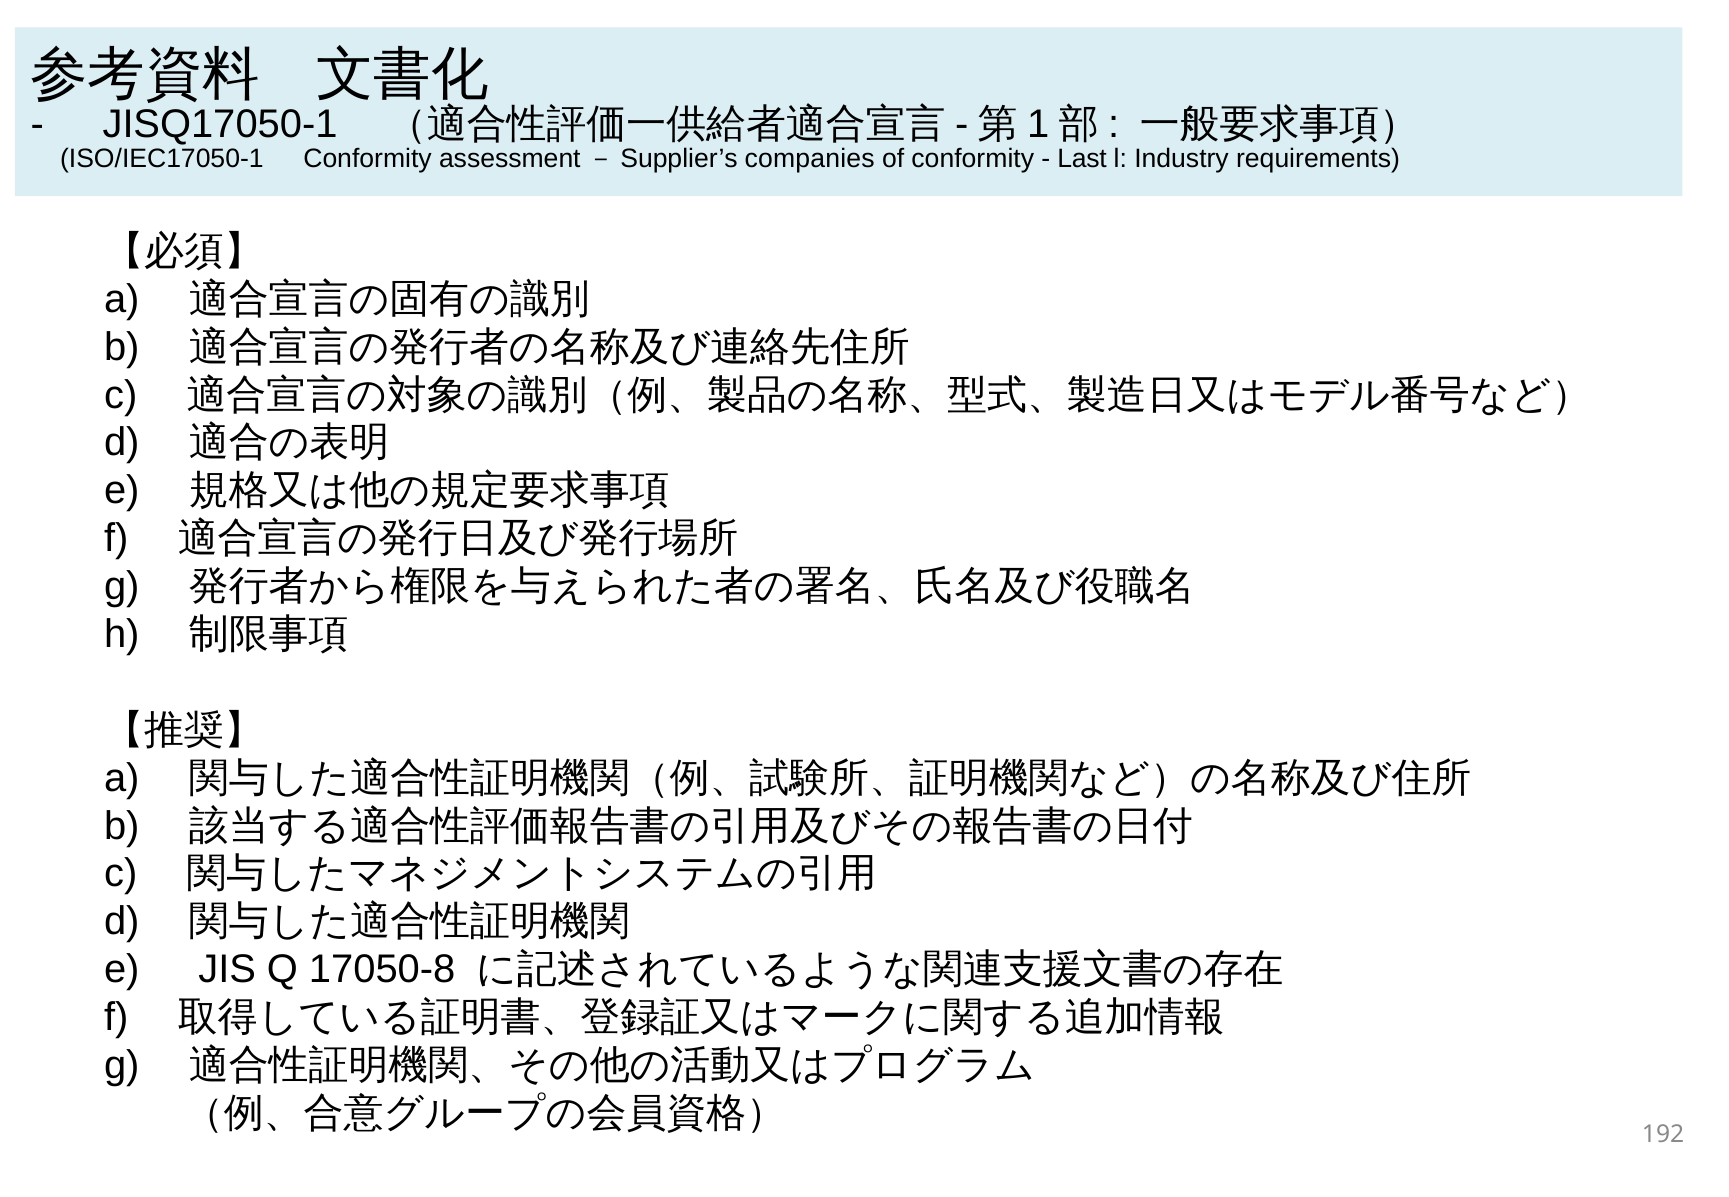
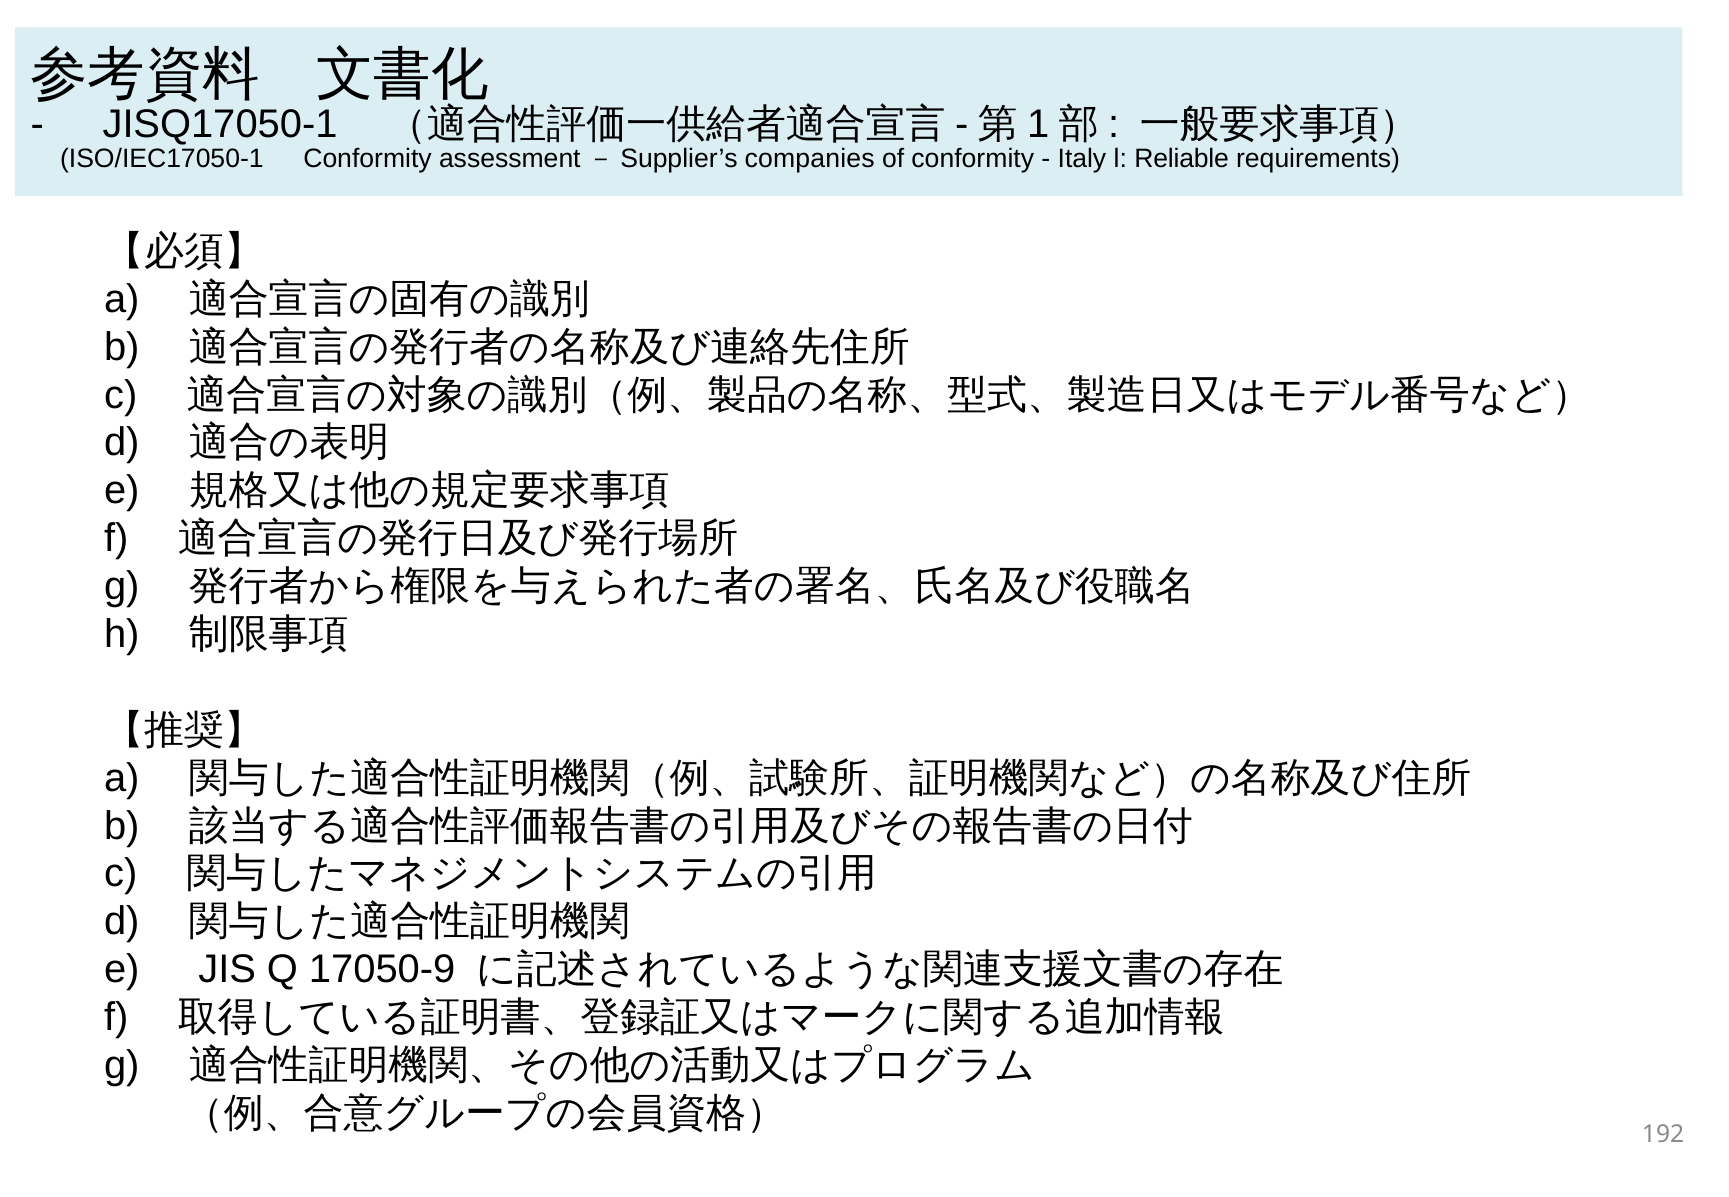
Last: Last -> Italy
Industry: Industry -> Reliable
17050-8: 17050-8 -> 17050-9
